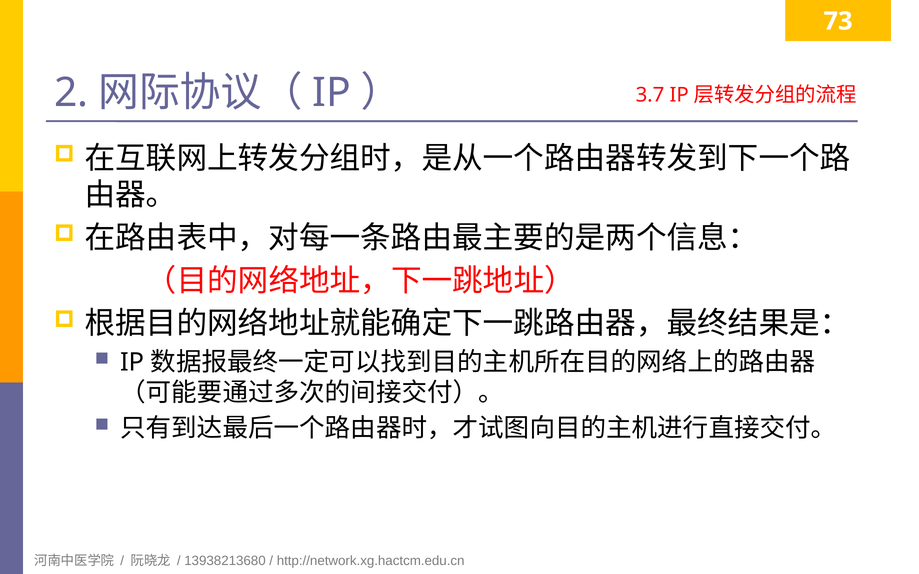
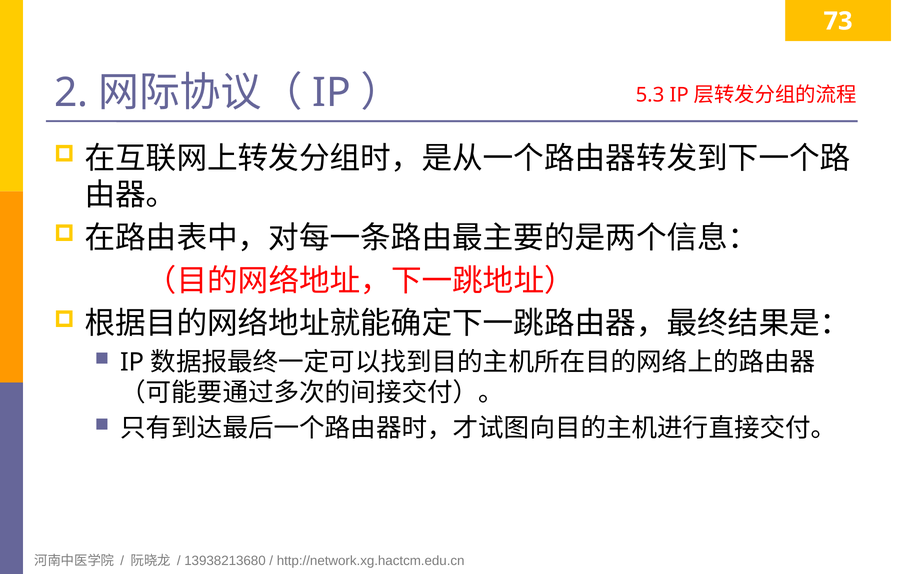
3.7: 3.7 -> 5.3
